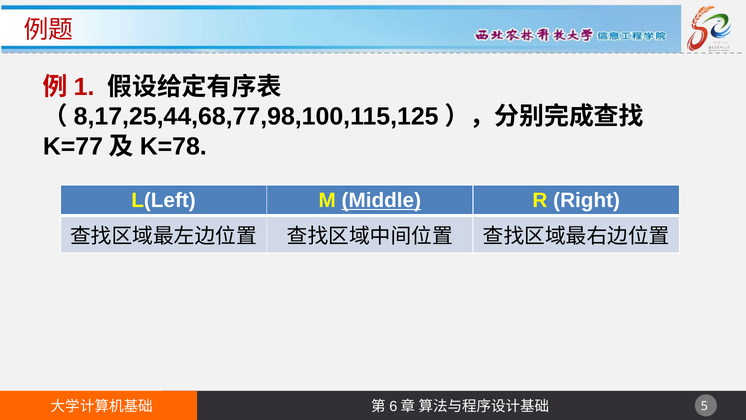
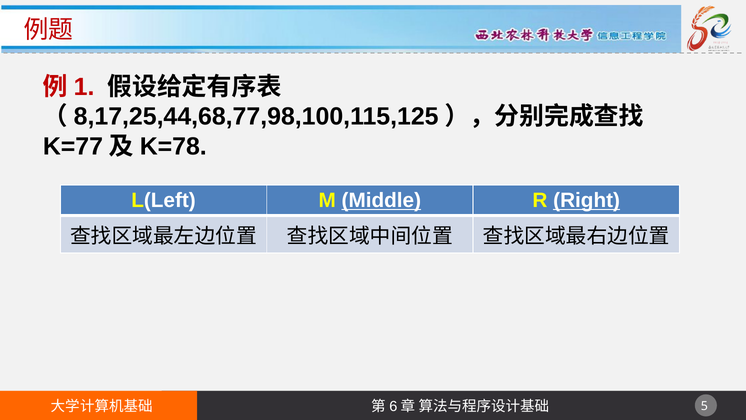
Right underline: none -> present
